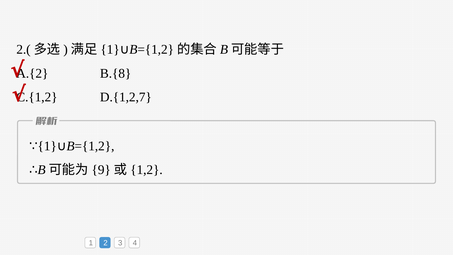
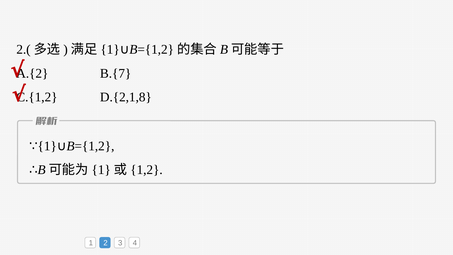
B.{8: B.{8 -> B.{7
D.{1,2,7: D.{1,2,7 -> D.{2,1,8
9 at (101, 170): 9 -> 1
